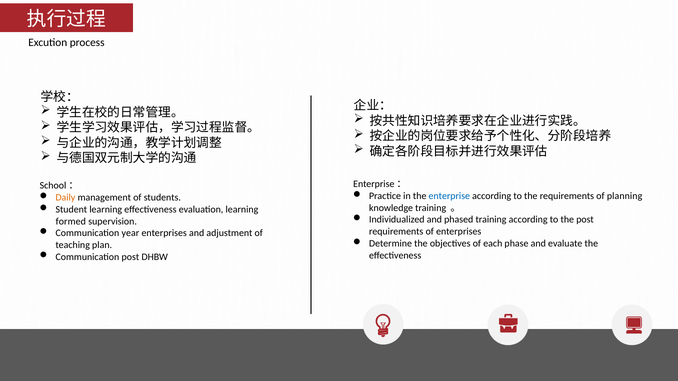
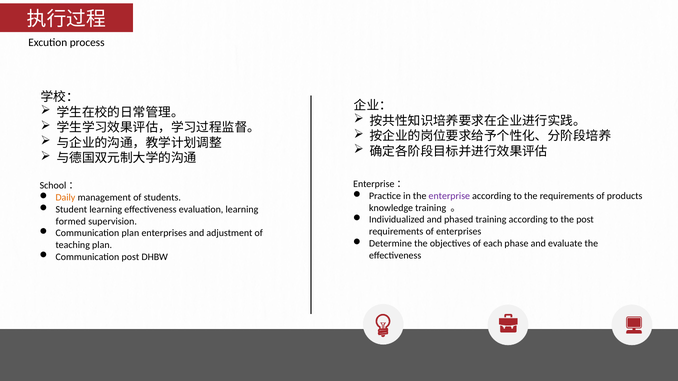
enterprise colour: blue -> purple
planning: planning -> products
Communication year: year -> plan
